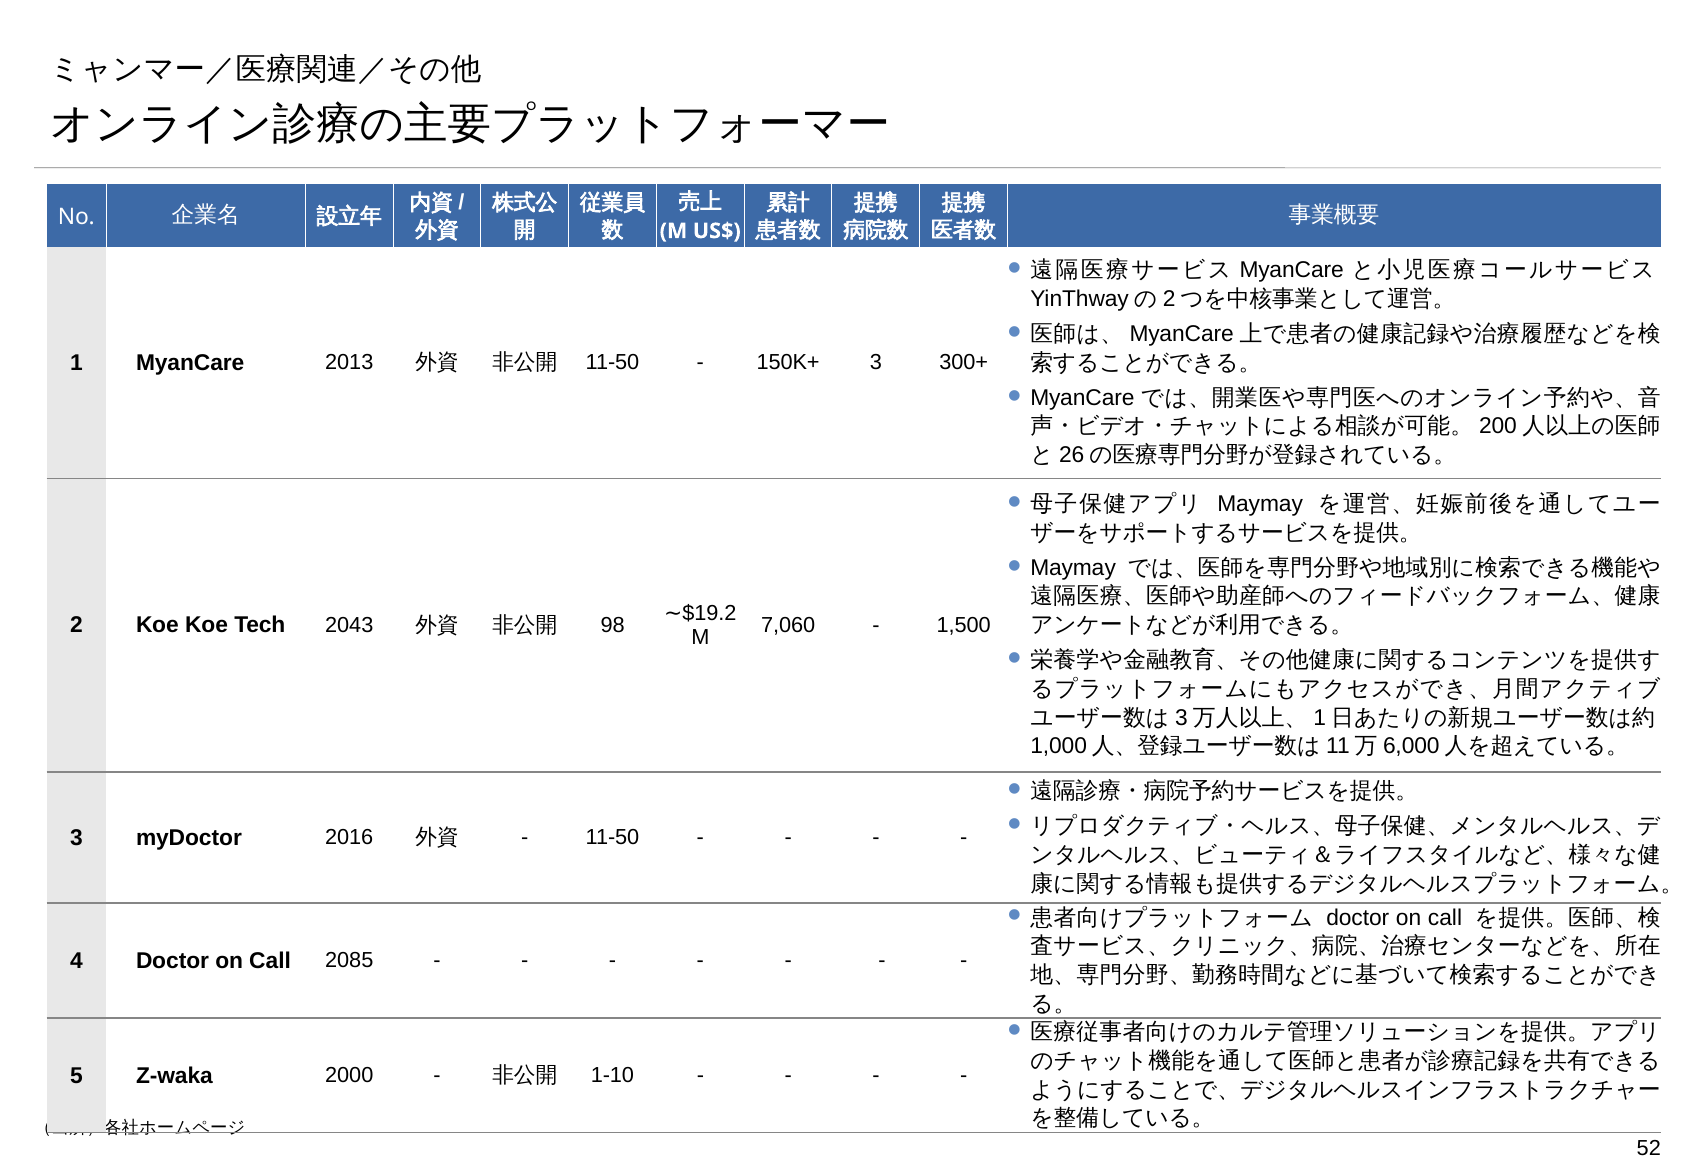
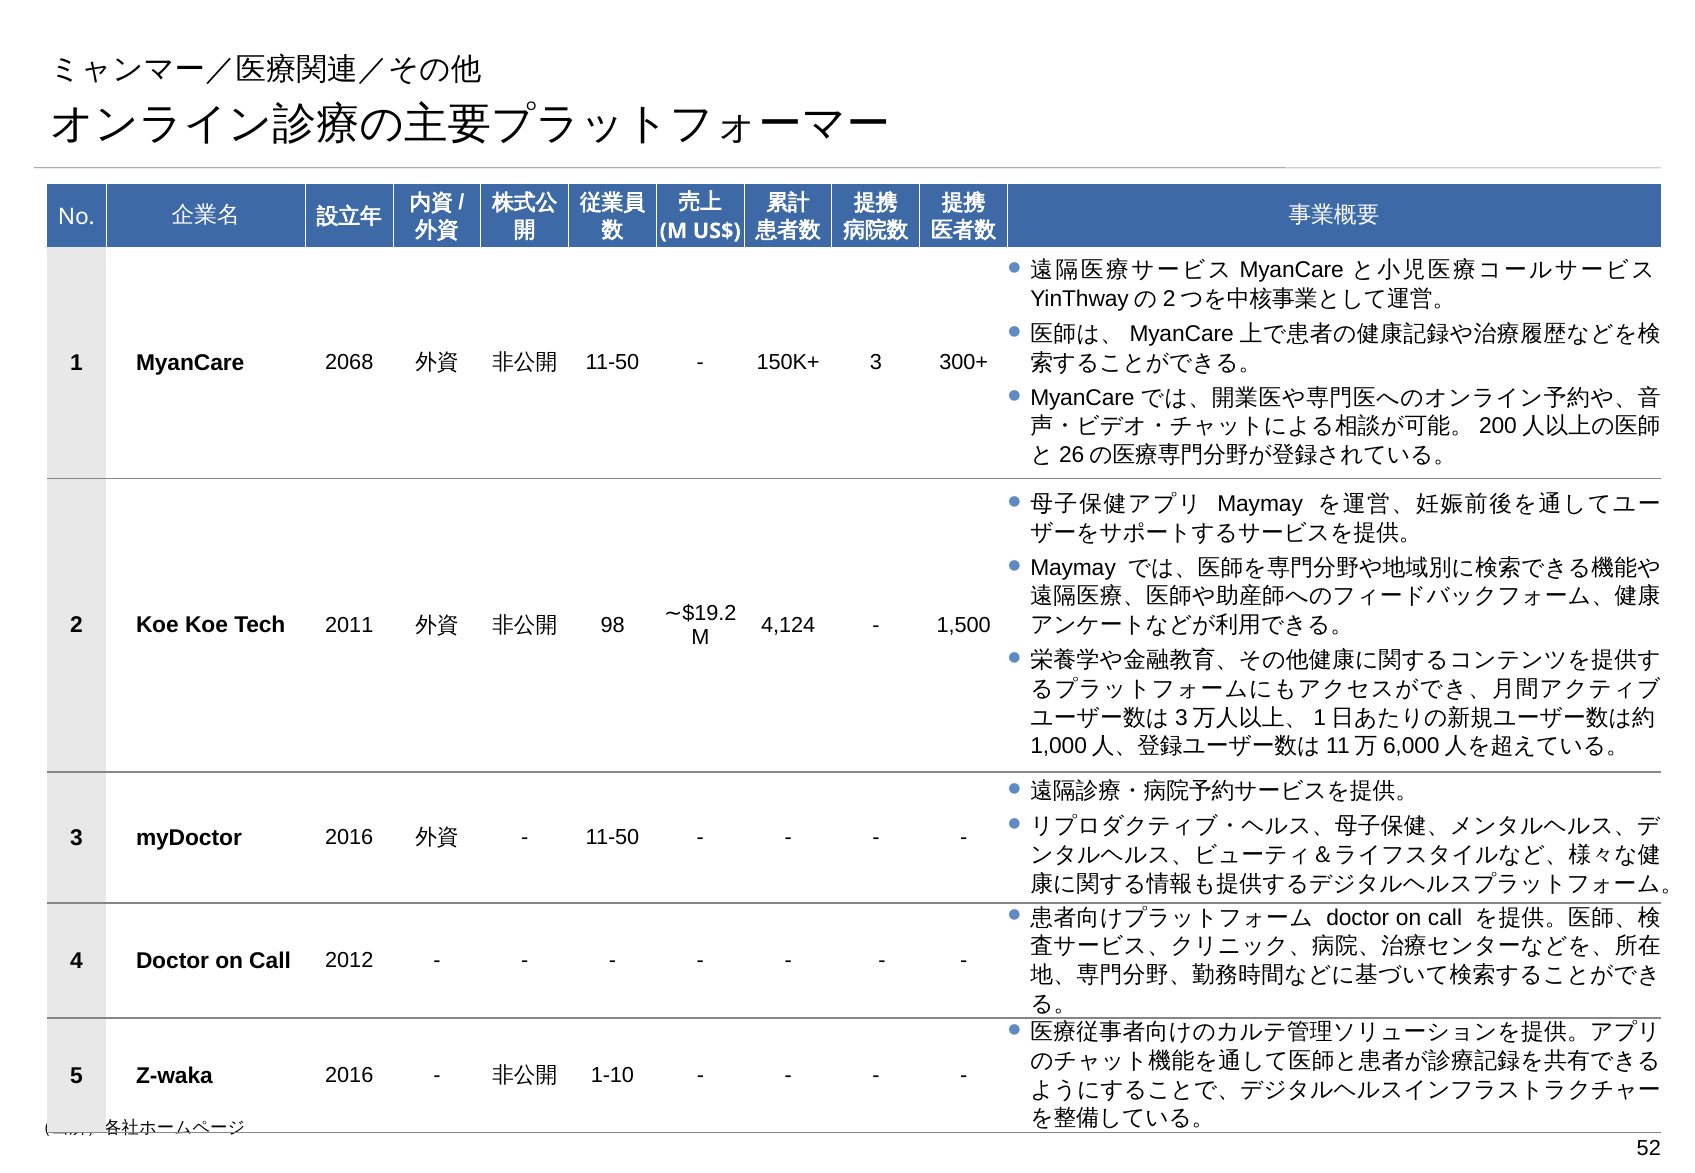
2013: 2013 -> 2068
2043: 2043 -> 2011
7,060: 7,060 -> 4,124
2085: 2085 -> 2012
Z-waka 2000: 2000 -> 2016
